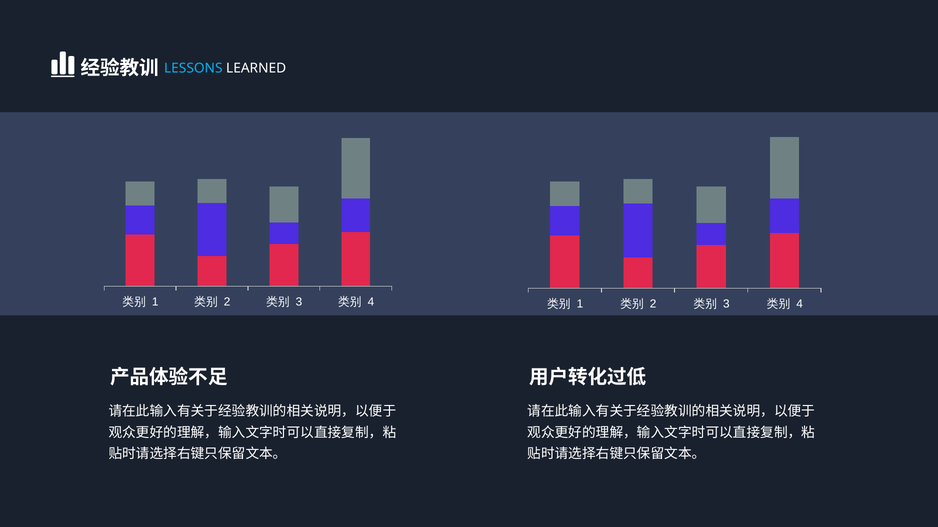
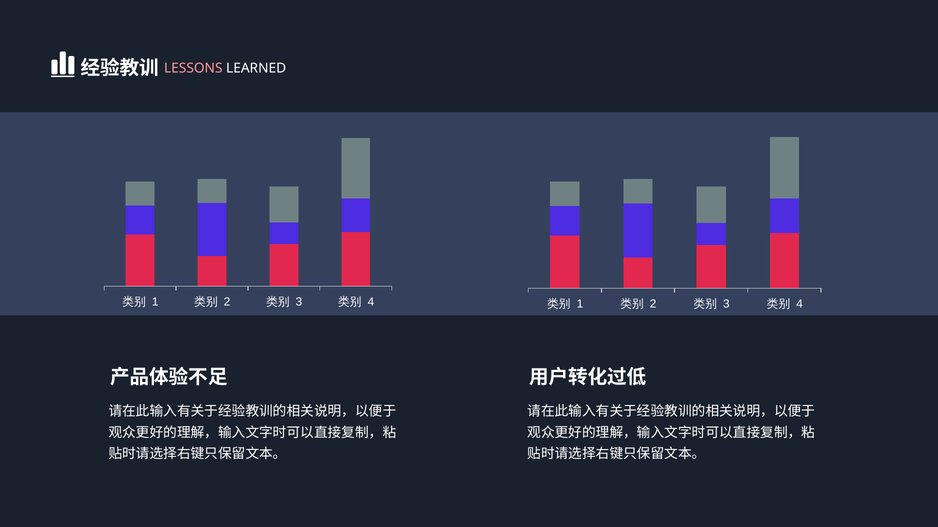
LESSONS colour: light blue -> pink
